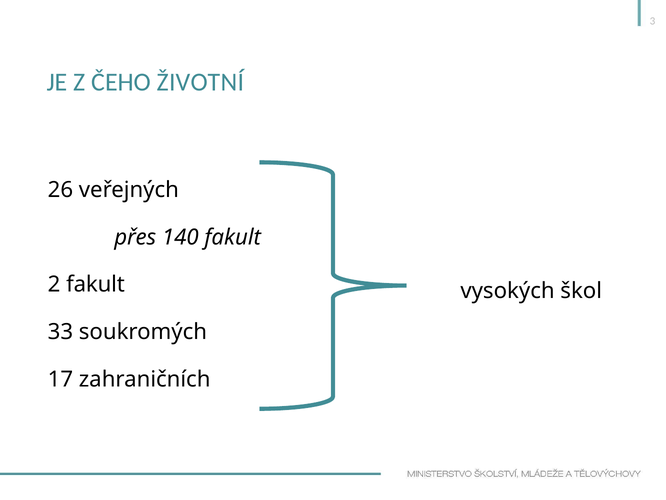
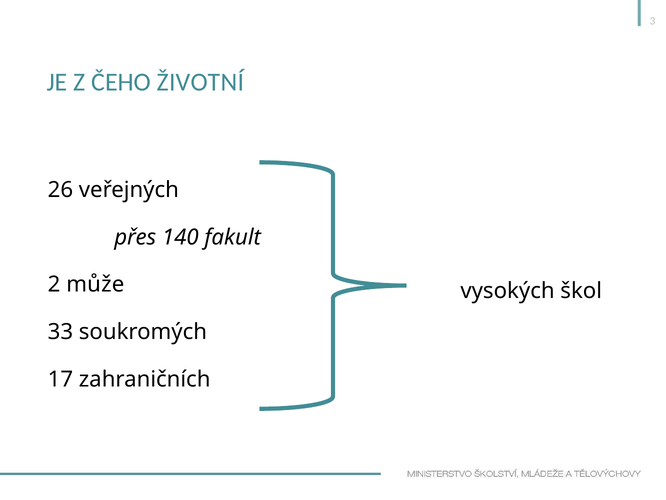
2 fakult: fakult -> může
